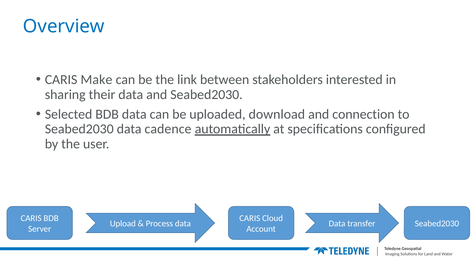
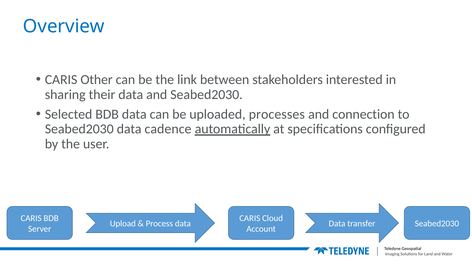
Make: Make -> Other
download: download -> processes
